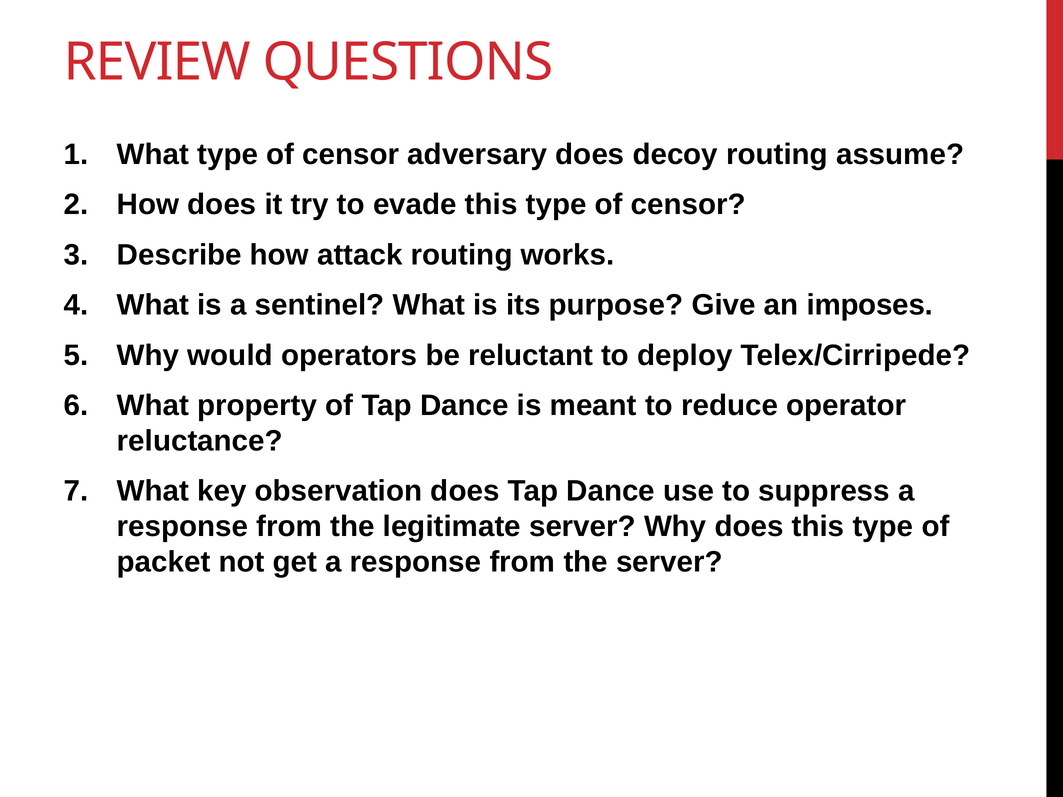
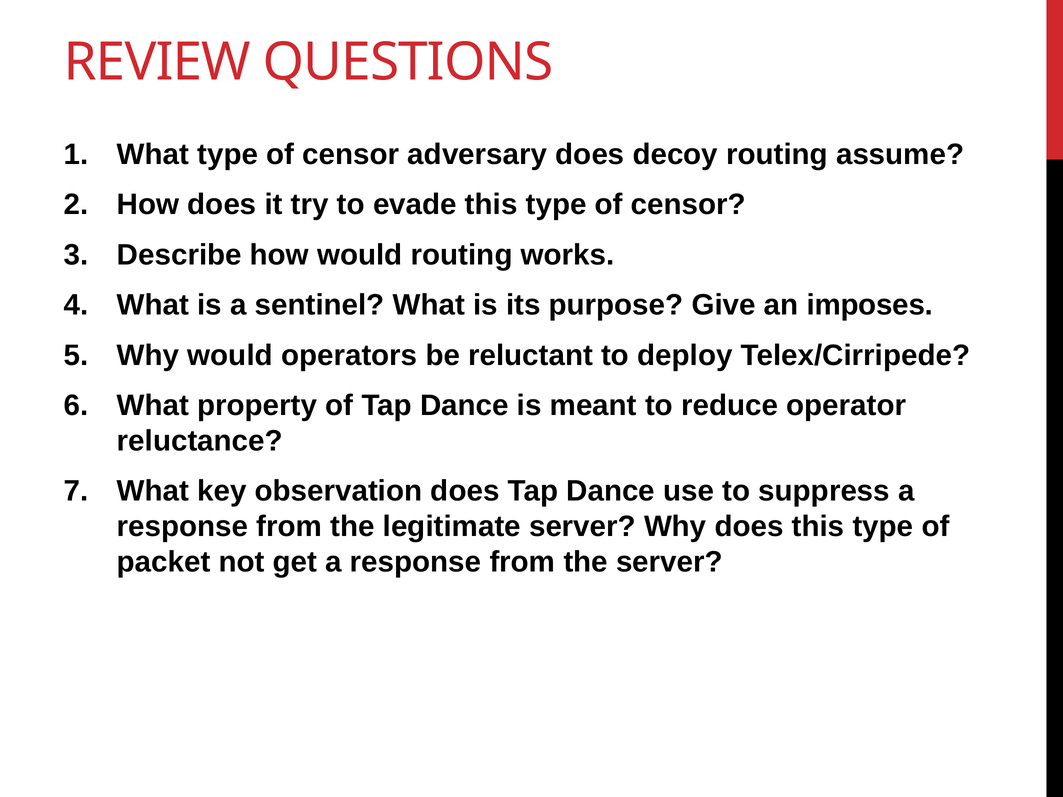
how attack: attack -> would
